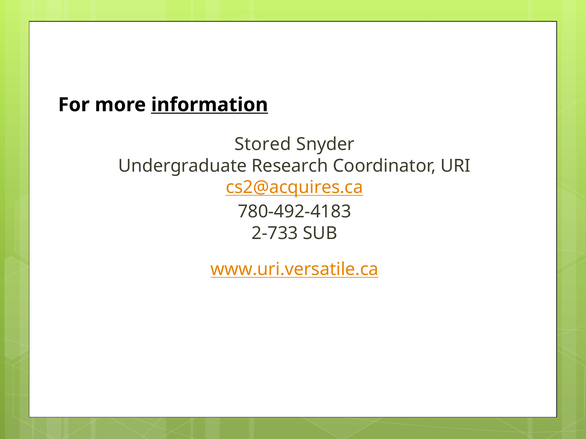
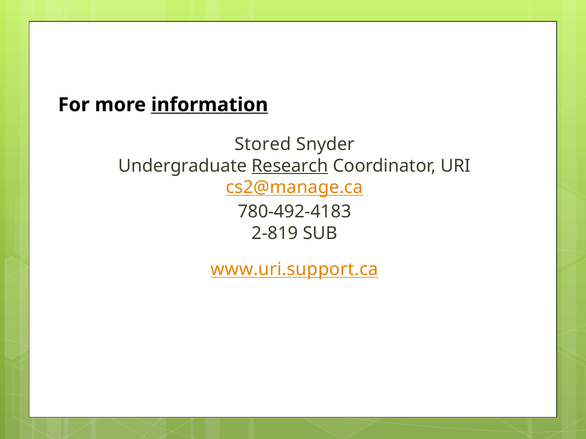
Research underline: none -> present
cs2@acquires.ca: cs2@acquires.ca -> cs2@manage.ca
2-733: 2-733 -> 2-819
www.uri.versatile.ca: www.uri.versatile.ca -> www.uri.support.ca
